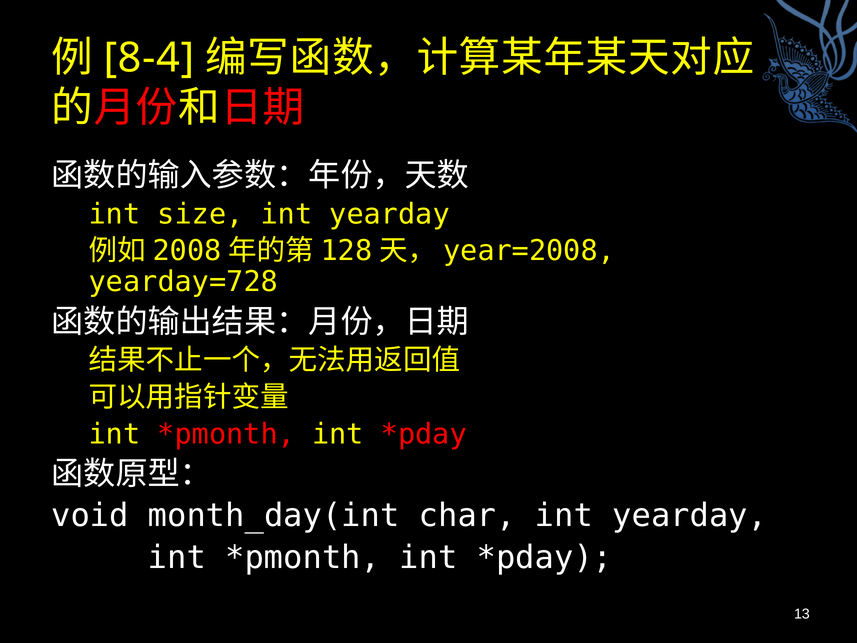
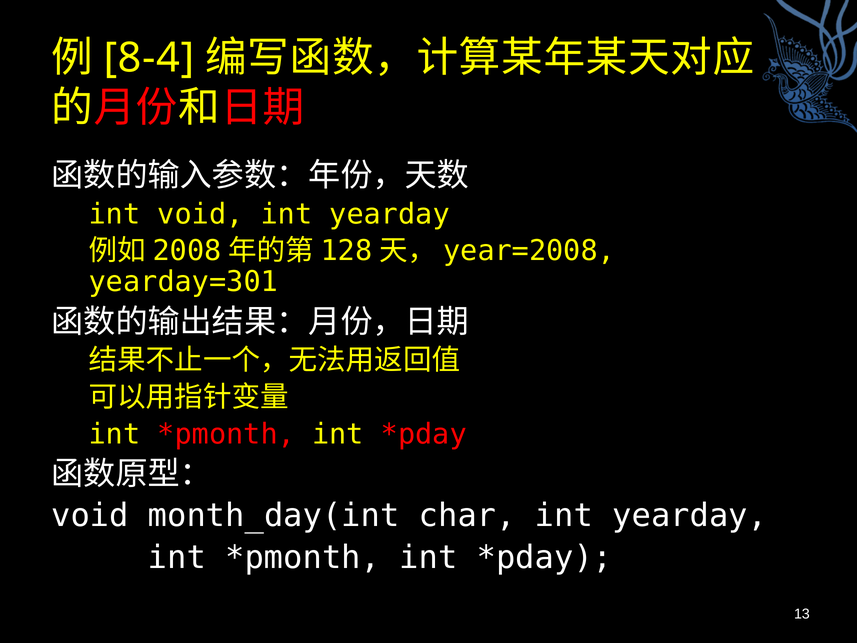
int size: size -> void
yearday=728: yearday=728 -> yearday=301
